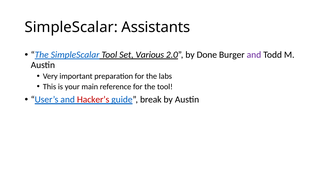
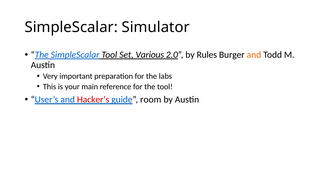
Assistants: Assistants -> Simulator
Done: Done -> Rules
and at (254, 55) colour: purple -> orange
break: break -> room
